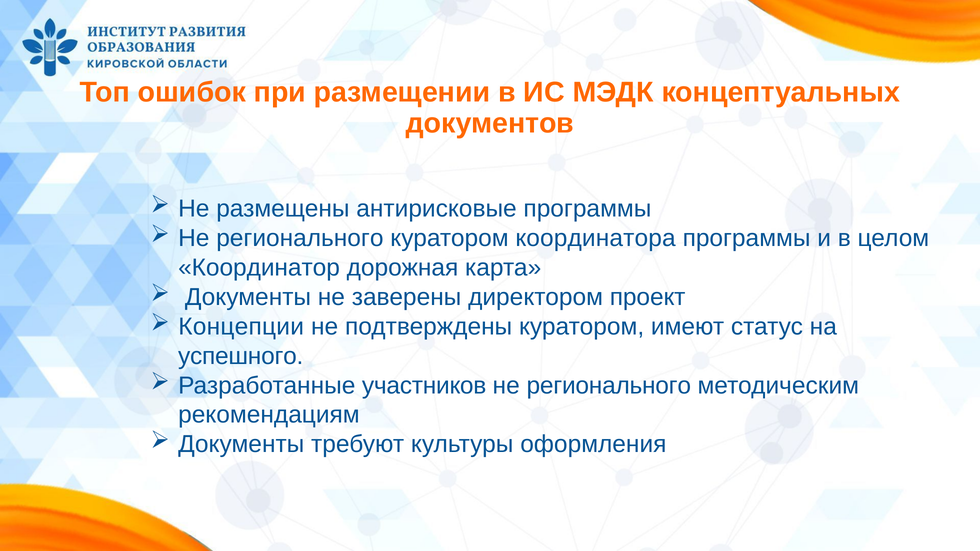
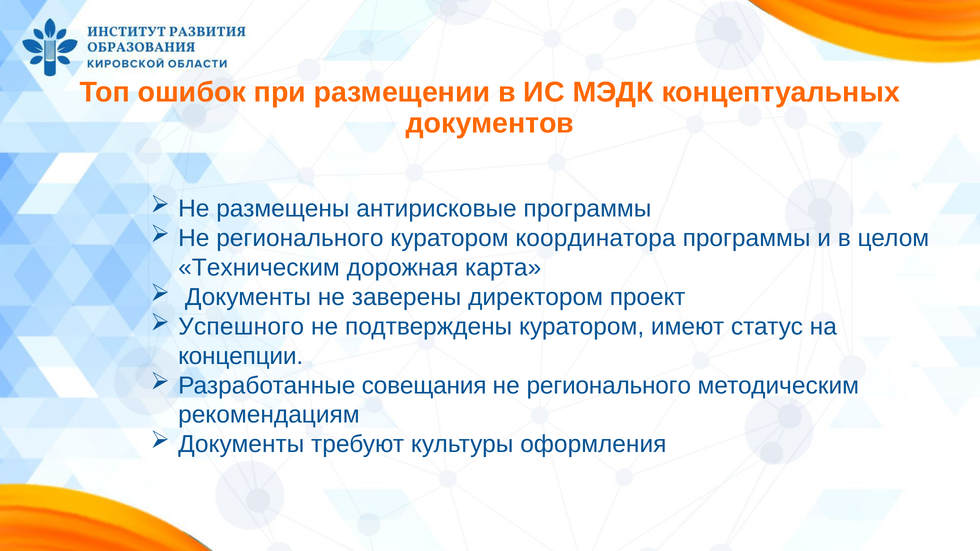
Координатор: Координатор -> Техническим
Концепции: Концепции -> Успешного
успешного: успешного -> концепции
участников: участников -> совещания
